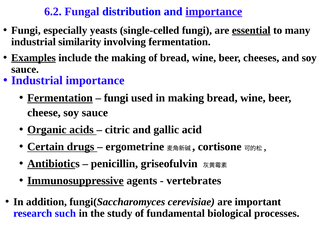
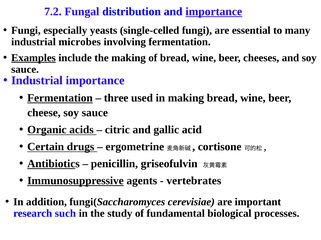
6.2: 6.2 -> 7.2
essential underline: present -> none
similarity: similarity -> microbes
fungi at (116, 98): fungi -> three
